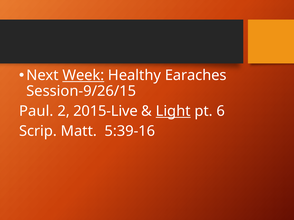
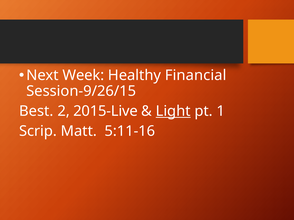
Week underline: present -> none
Earaches: Earaches -> Financial
Paul: Paul -> Best
6: 6 -> 1
5:39-16: 5:39-16 -> 5:11-16
